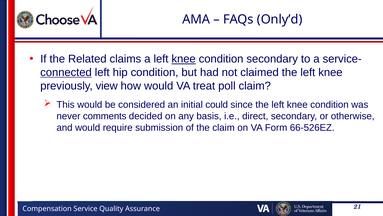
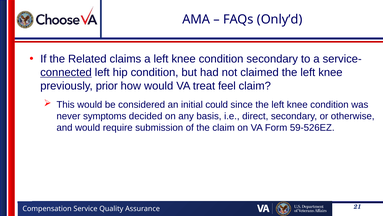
knee at (184, 59) underline: present -> none
view: view -> prior
poll: poll -> feel
comments: comments -> symptoms
66-526EZ: 66-526EZ -> 59-526EZ
